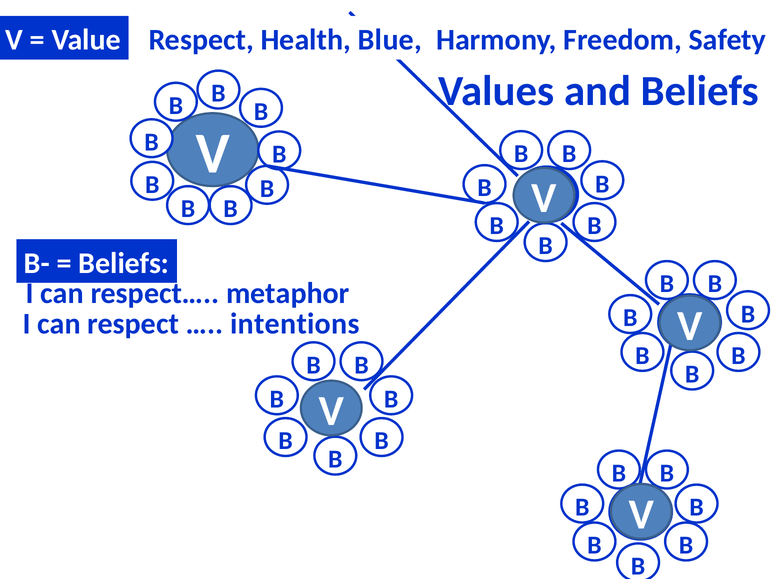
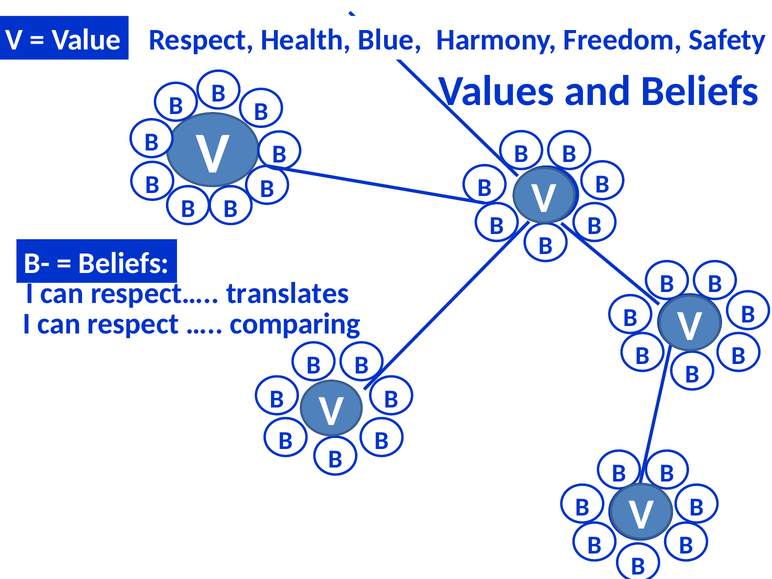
metaphor: metaphor -> translates
intentions: intentions -> comparing
